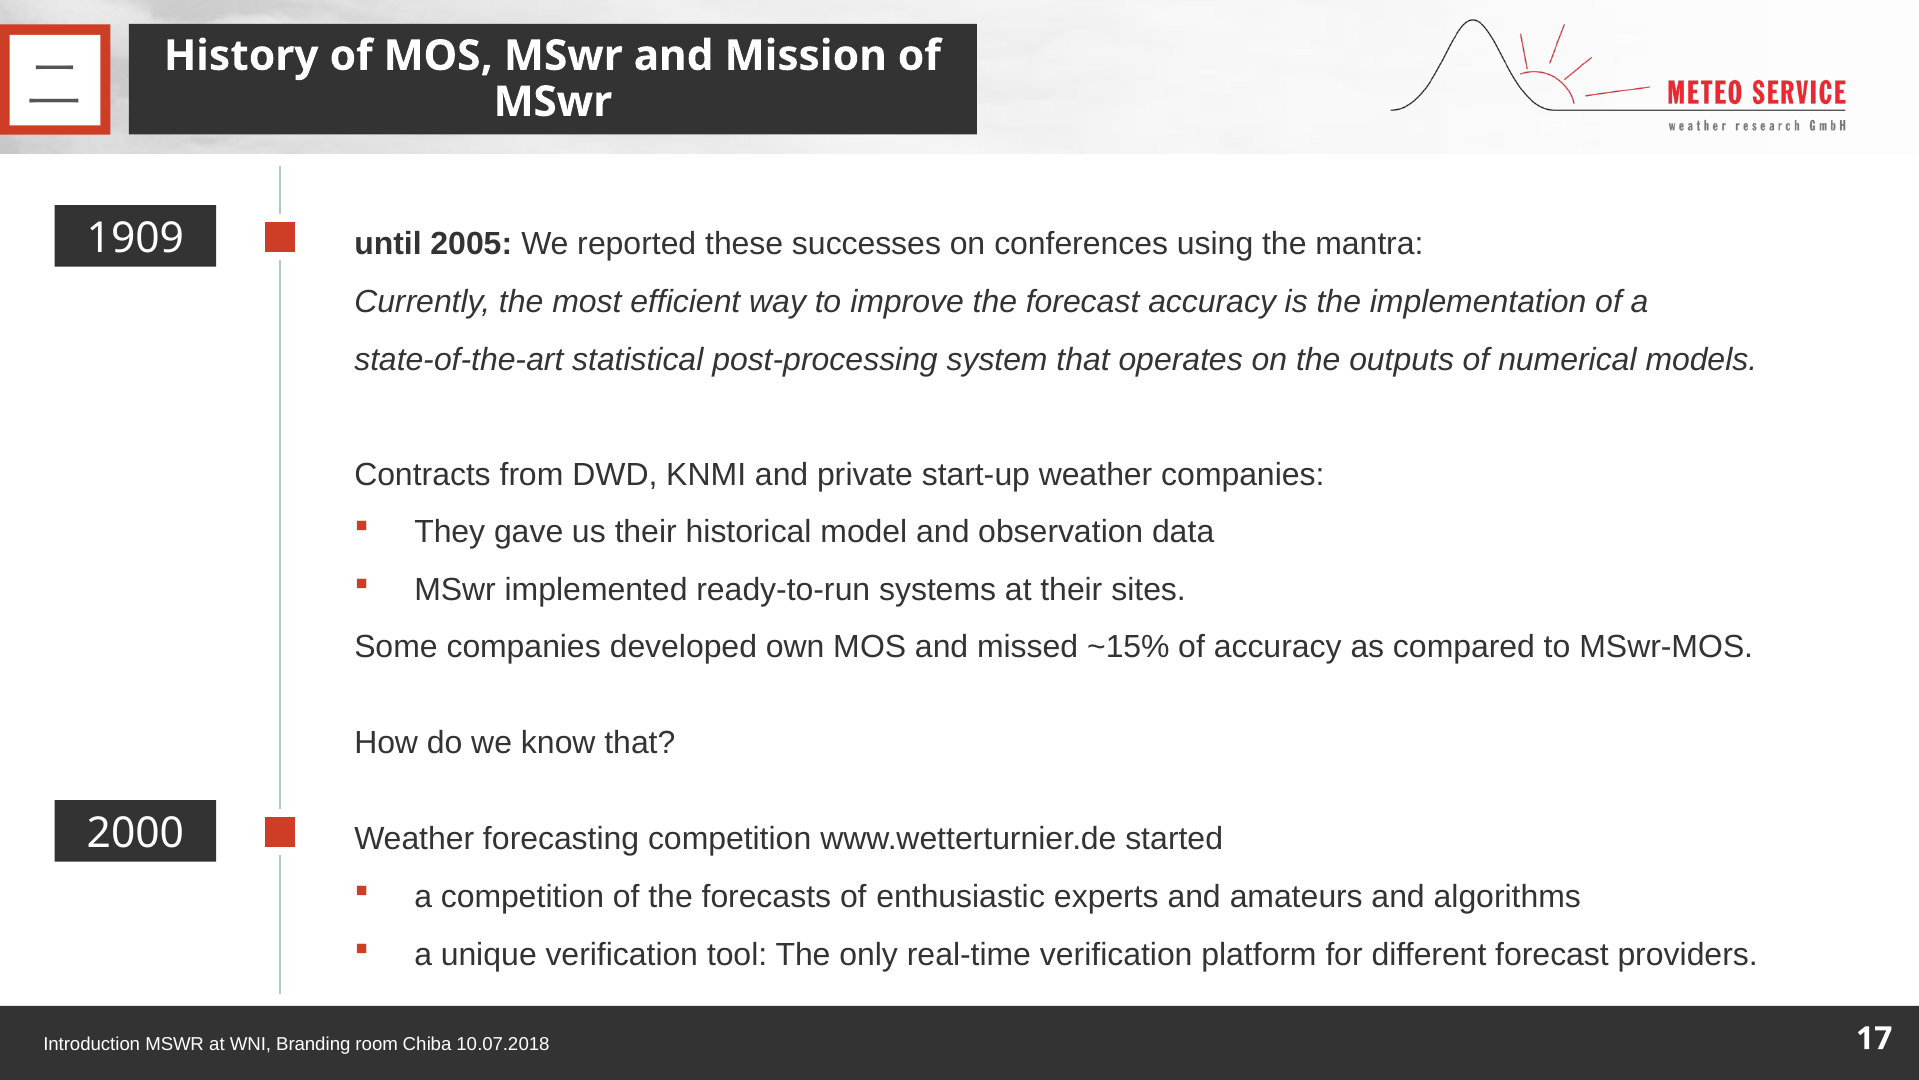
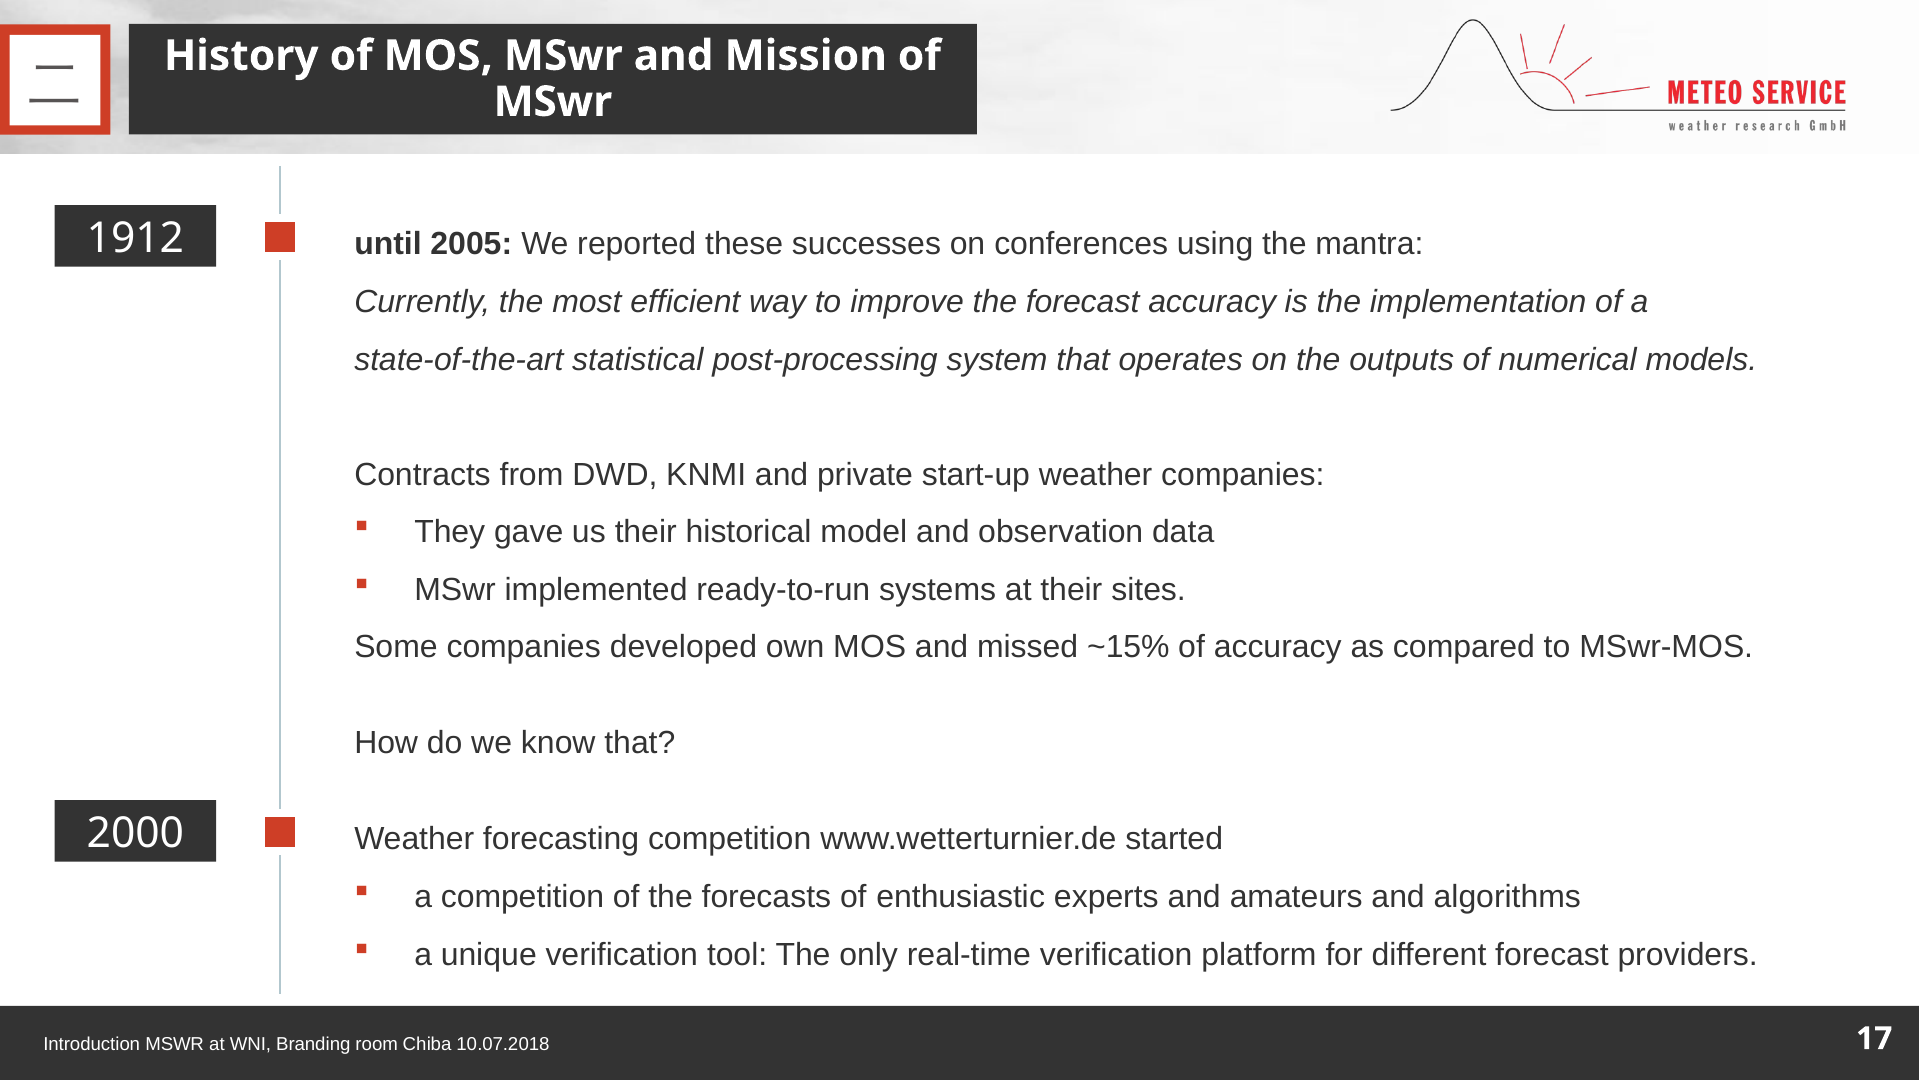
1909: 1909 -> 1912
